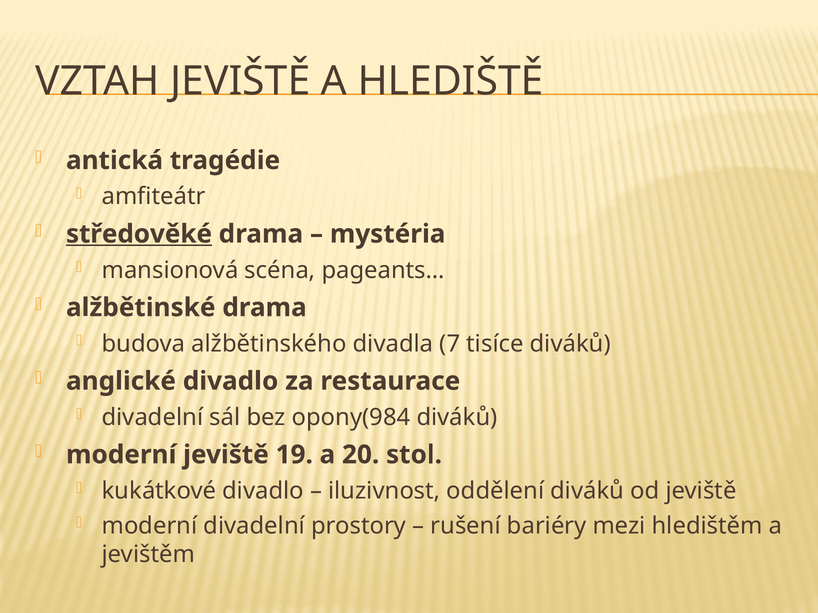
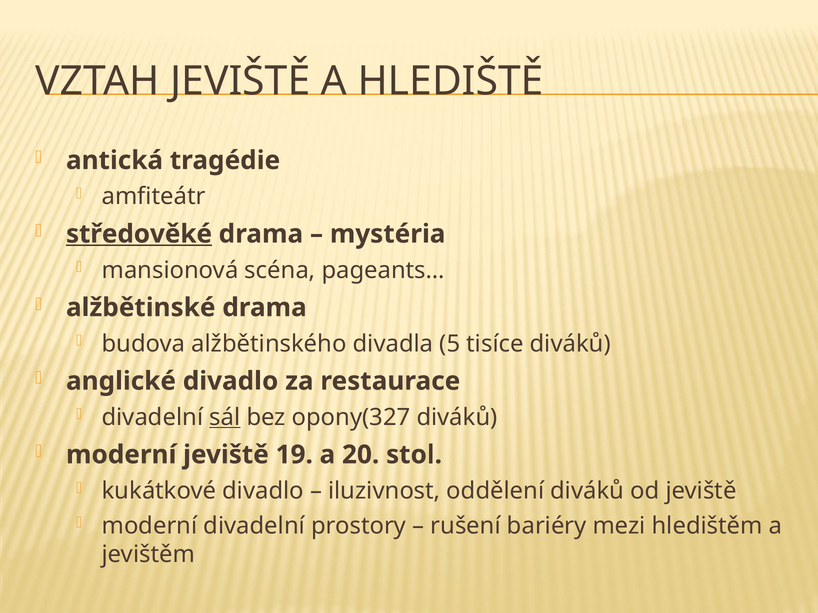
7: 7 -> 5
sál underline: none -> present
opony(984: opony(984 -> opony(327
